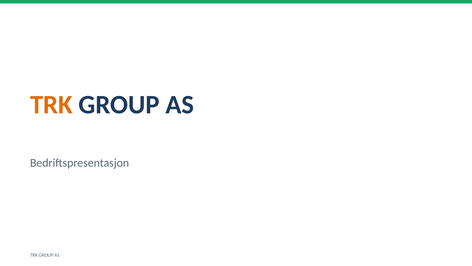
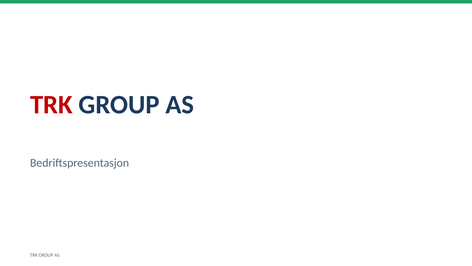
TRK at (51, 105) colour: orange -> red
